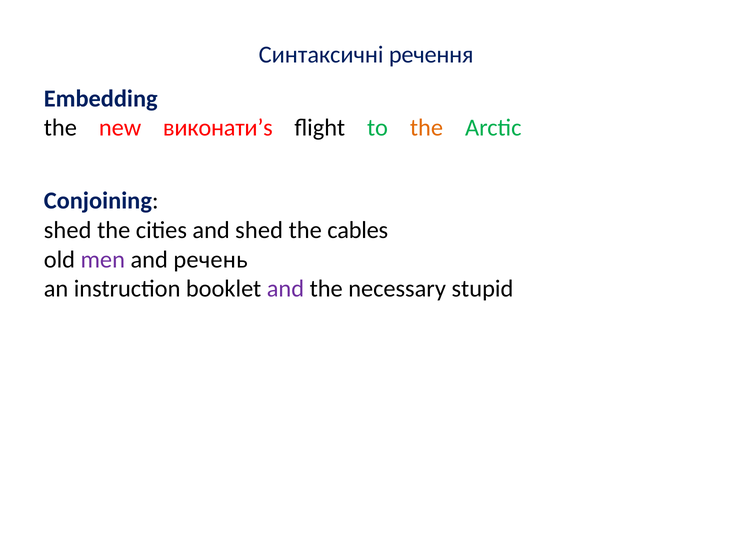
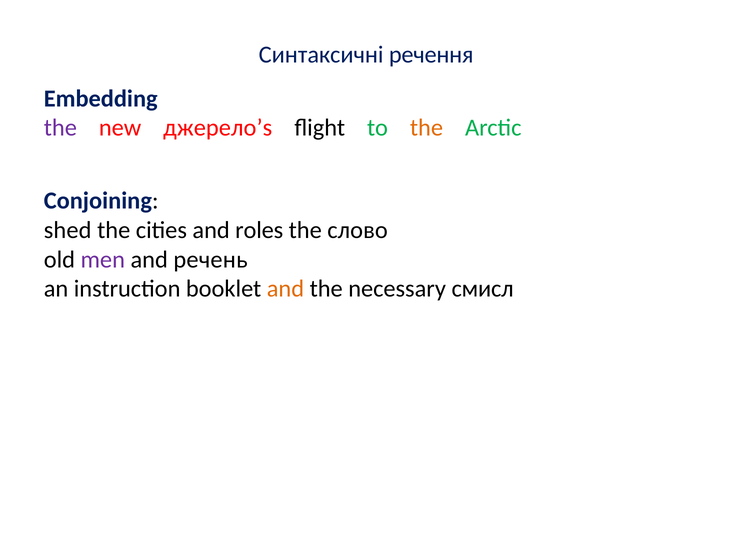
the at (60, 128) colour: black -> purple
виконати’s: виконати’s -> джерело’s
and shed: shed -> roles
cables: cables -> слово
and at (285, 289) colour: purple -> orange
stupid: stupid -> смисл
